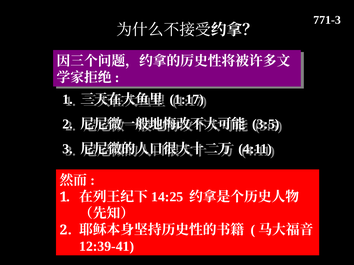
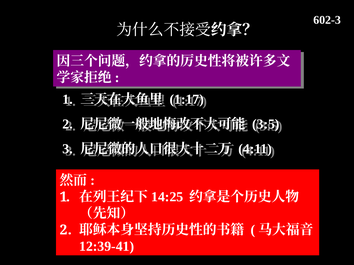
771-3: 771-3 -> 602-3
